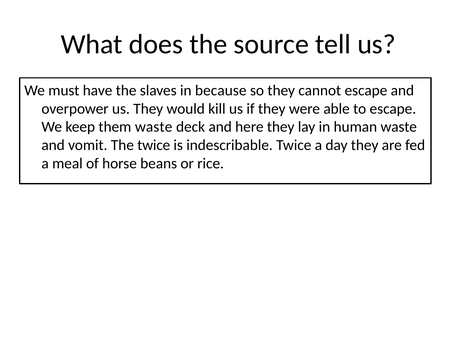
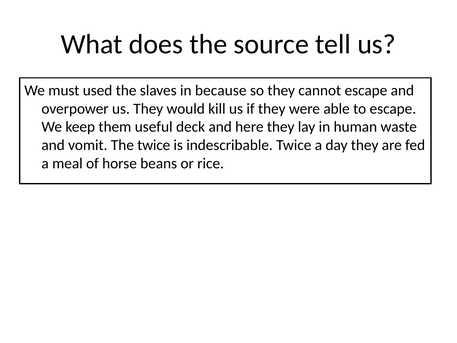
have: have -> used
them waste: waste -> useful
